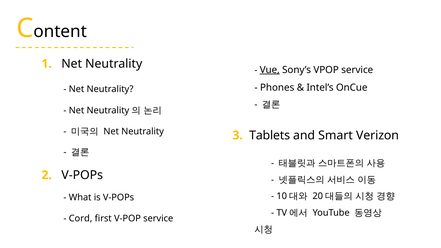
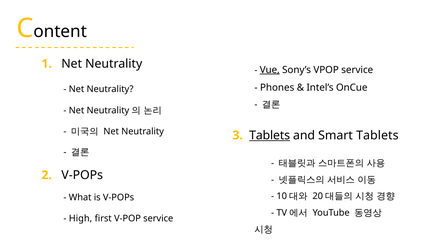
Tablets at (270, 135) underline: none -> present
Smart Verizon: Verizon -> Tablets
Cord: Cord -> High
